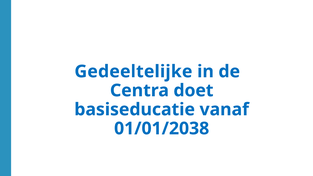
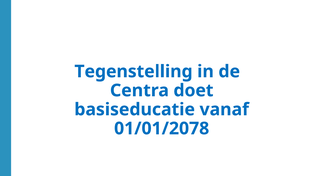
Gedeeltelijke: Gedeeltelijke -> Tegenstelling
01/01/2038: 01/01/2038 -> 01/01/2078
